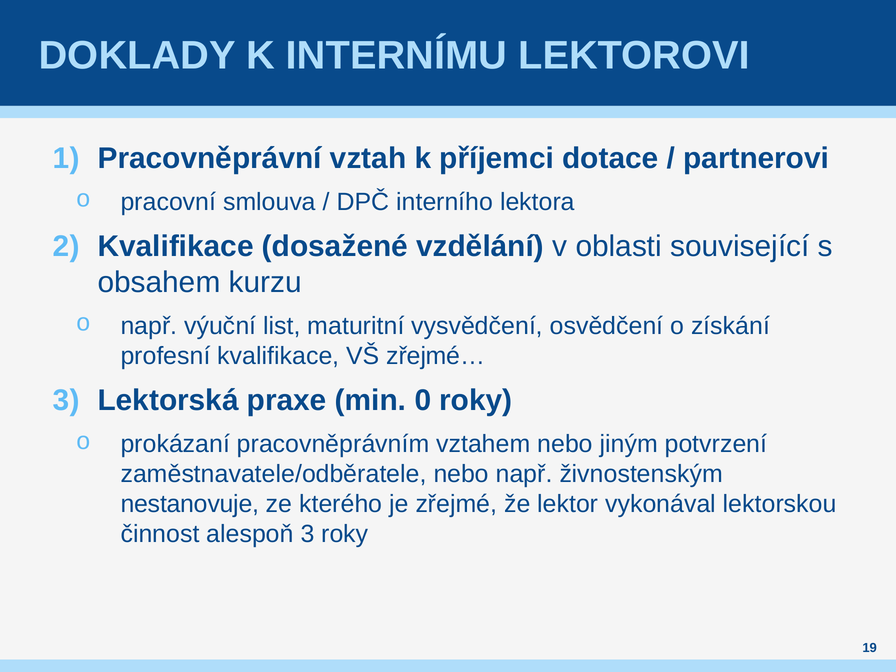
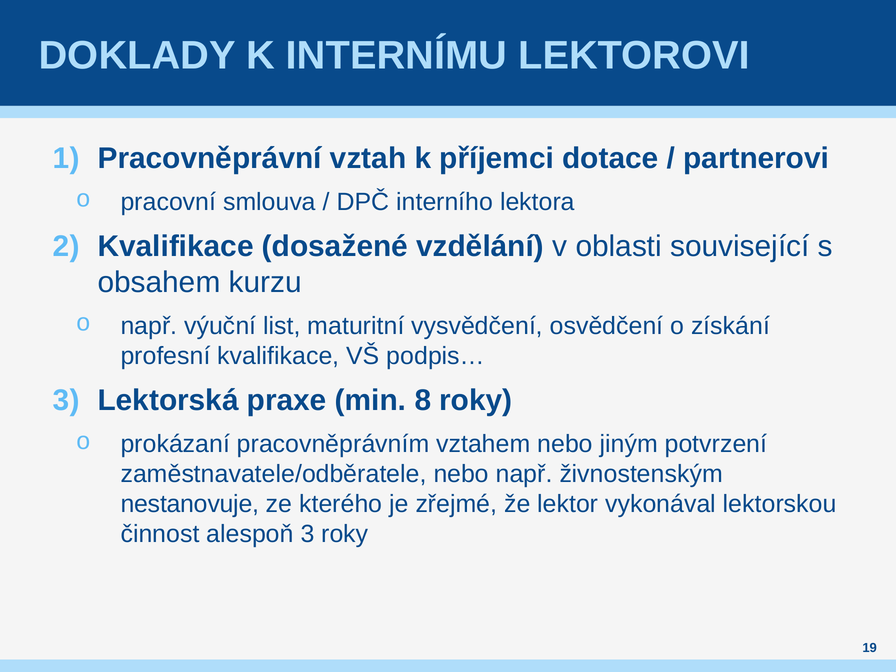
zřejmé…: zřejmé… -> podpis…
0: 0 -> 8
